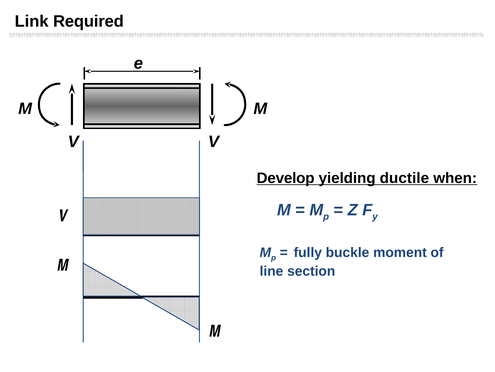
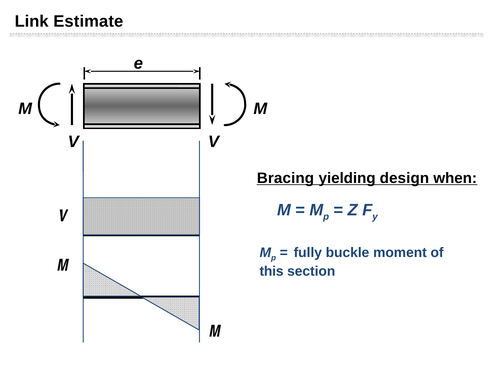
Required: Required -> Estimate
Develop: Develop -> Bracing
ductile: ductile -> design
line: line -> this
